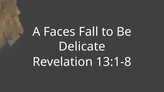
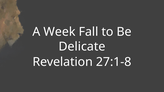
Faces: Faces -> Week
13:1-8: 13:1-8 -> 27:1-8
